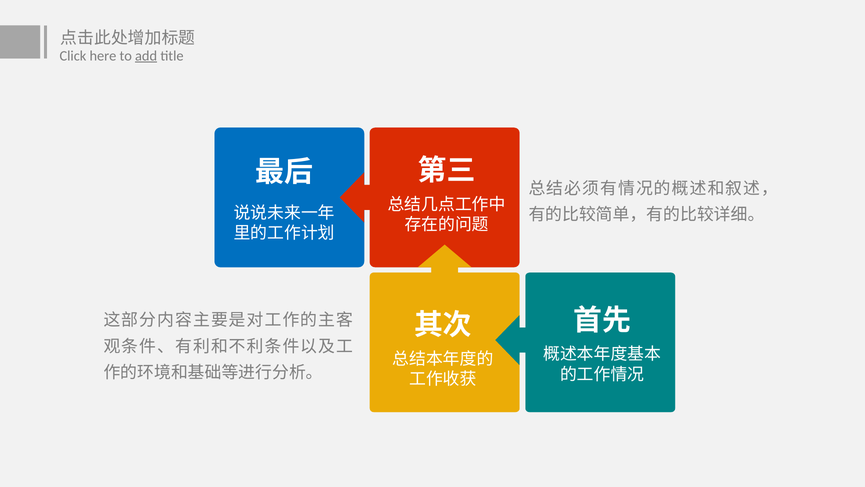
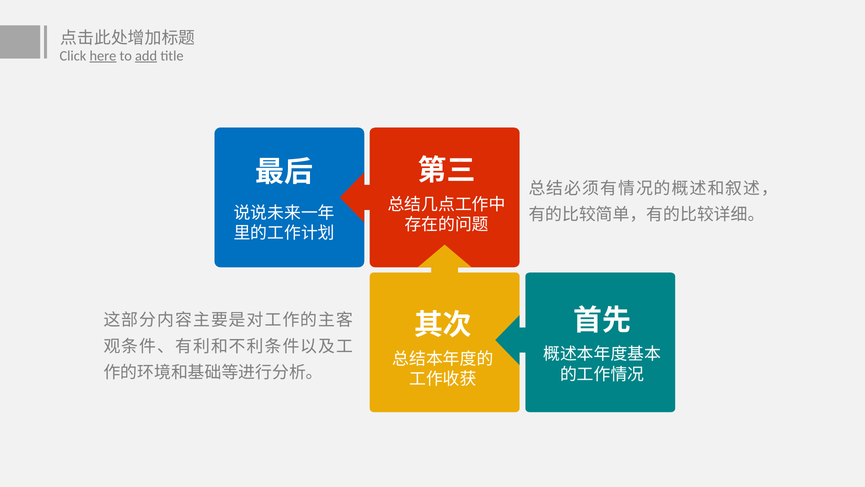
here underline: none -> present
